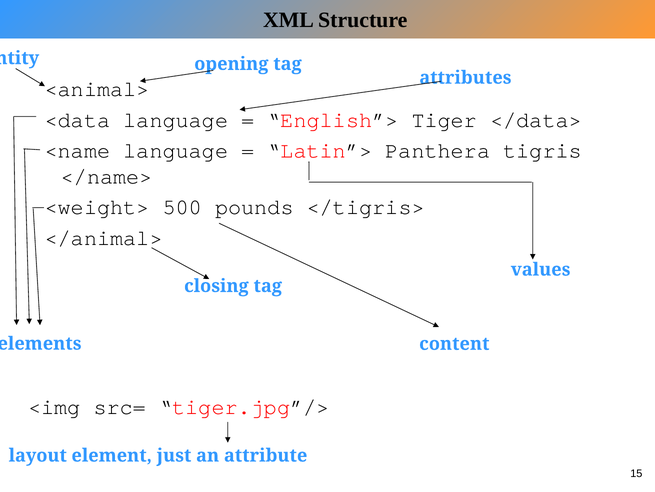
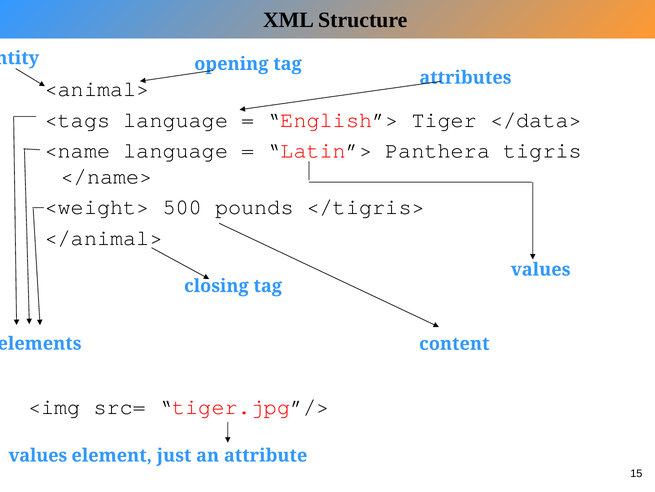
<data: <data -> <tags
layout at (38, 455): layout -> values
